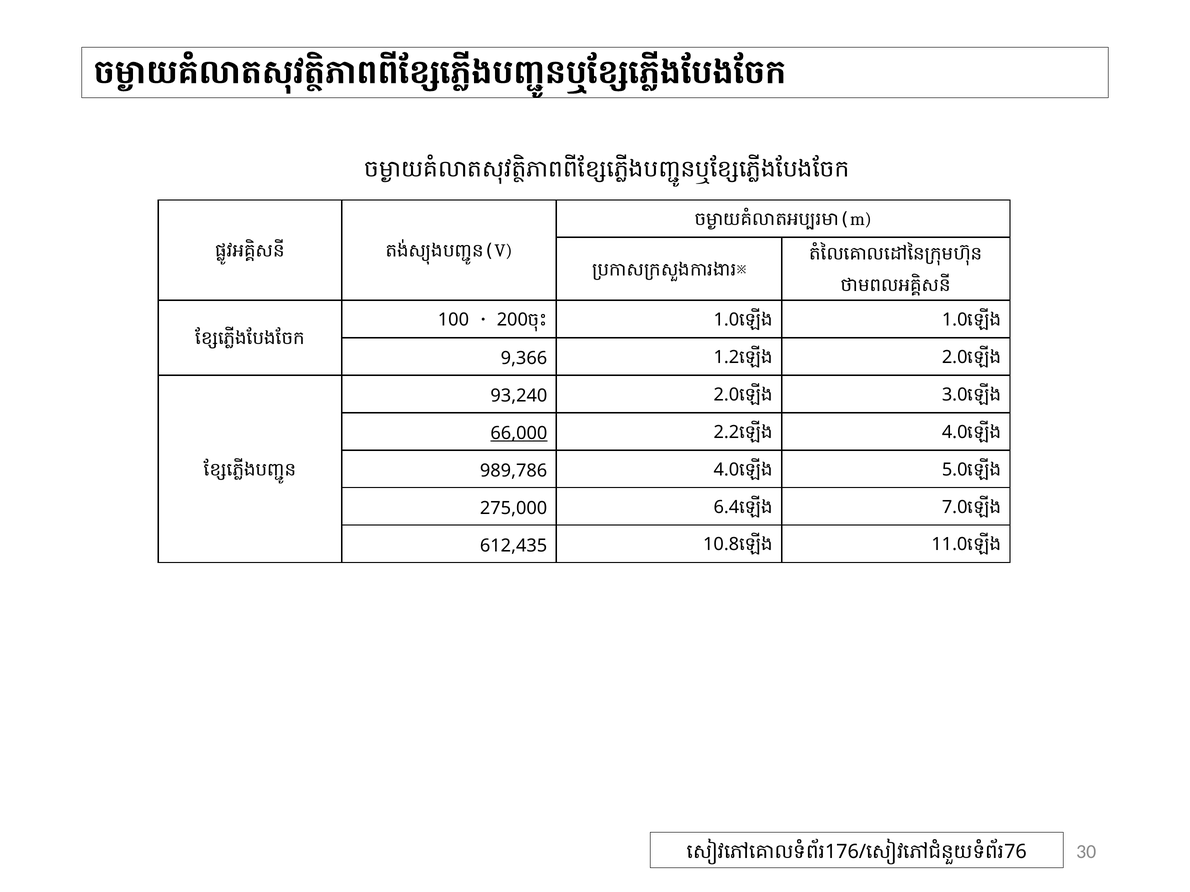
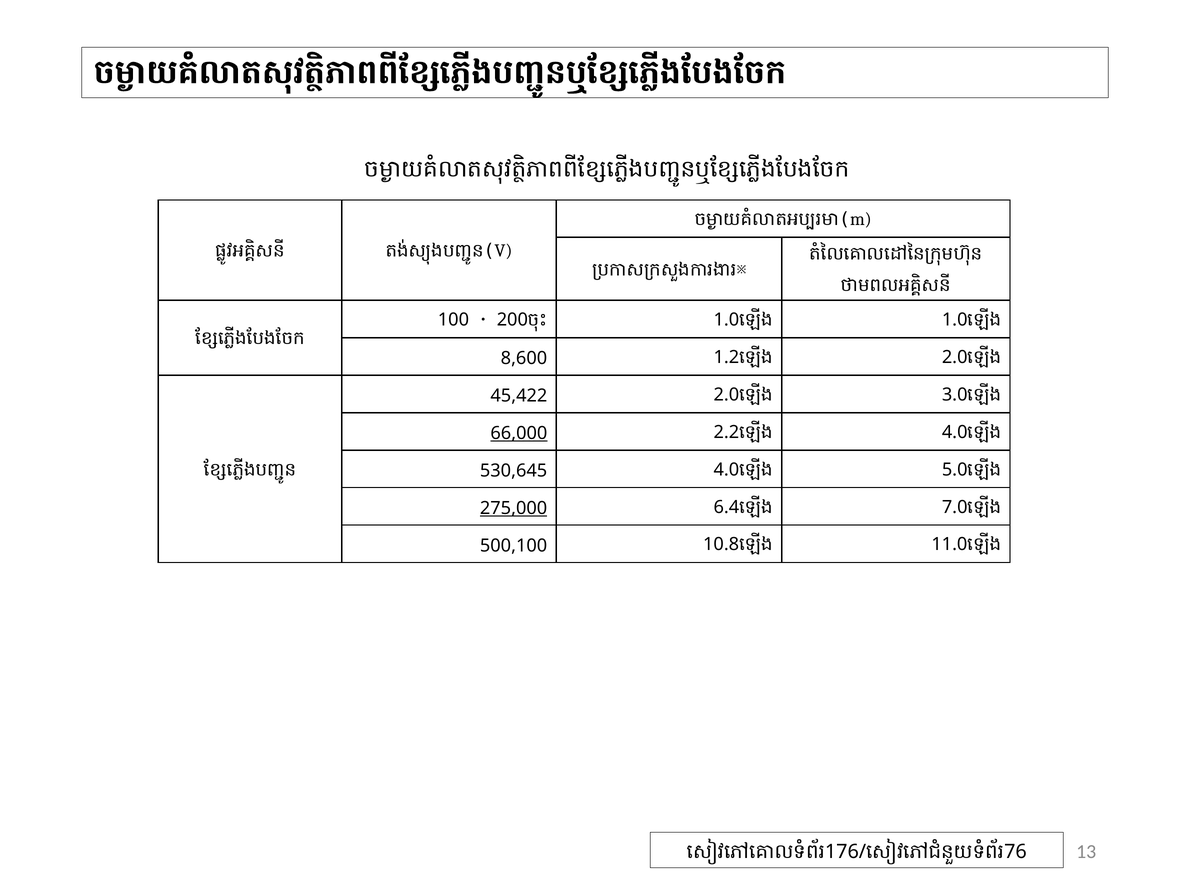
9,366: 9,366 -> 8,600
93,240: 93,240 -> 45,422
989,786: 989,786 -> 530,645
275,000 underline: none -> present
612,435: 612,435 -> 500,100
30: 30 -> 13
